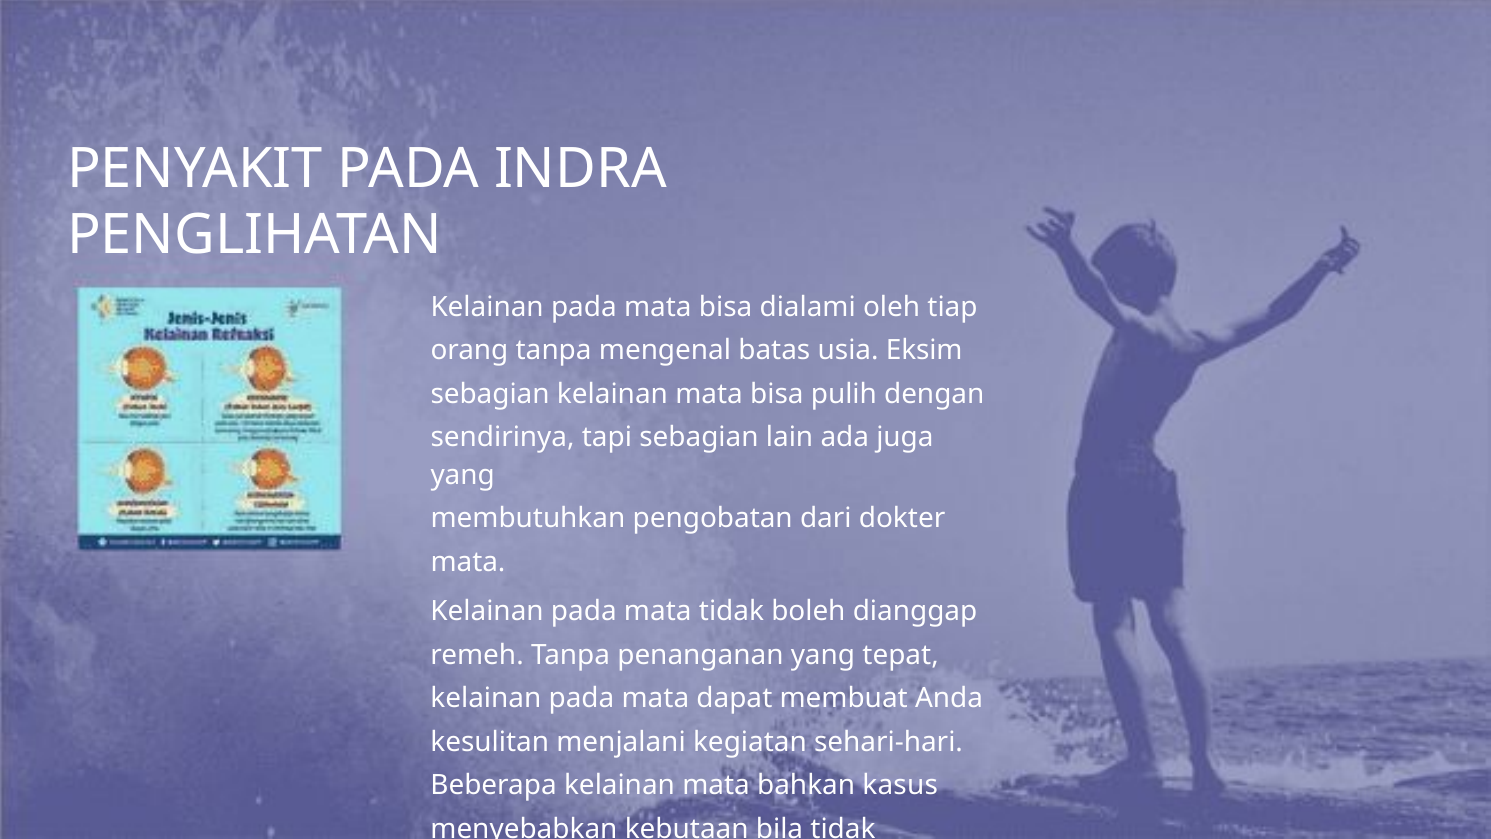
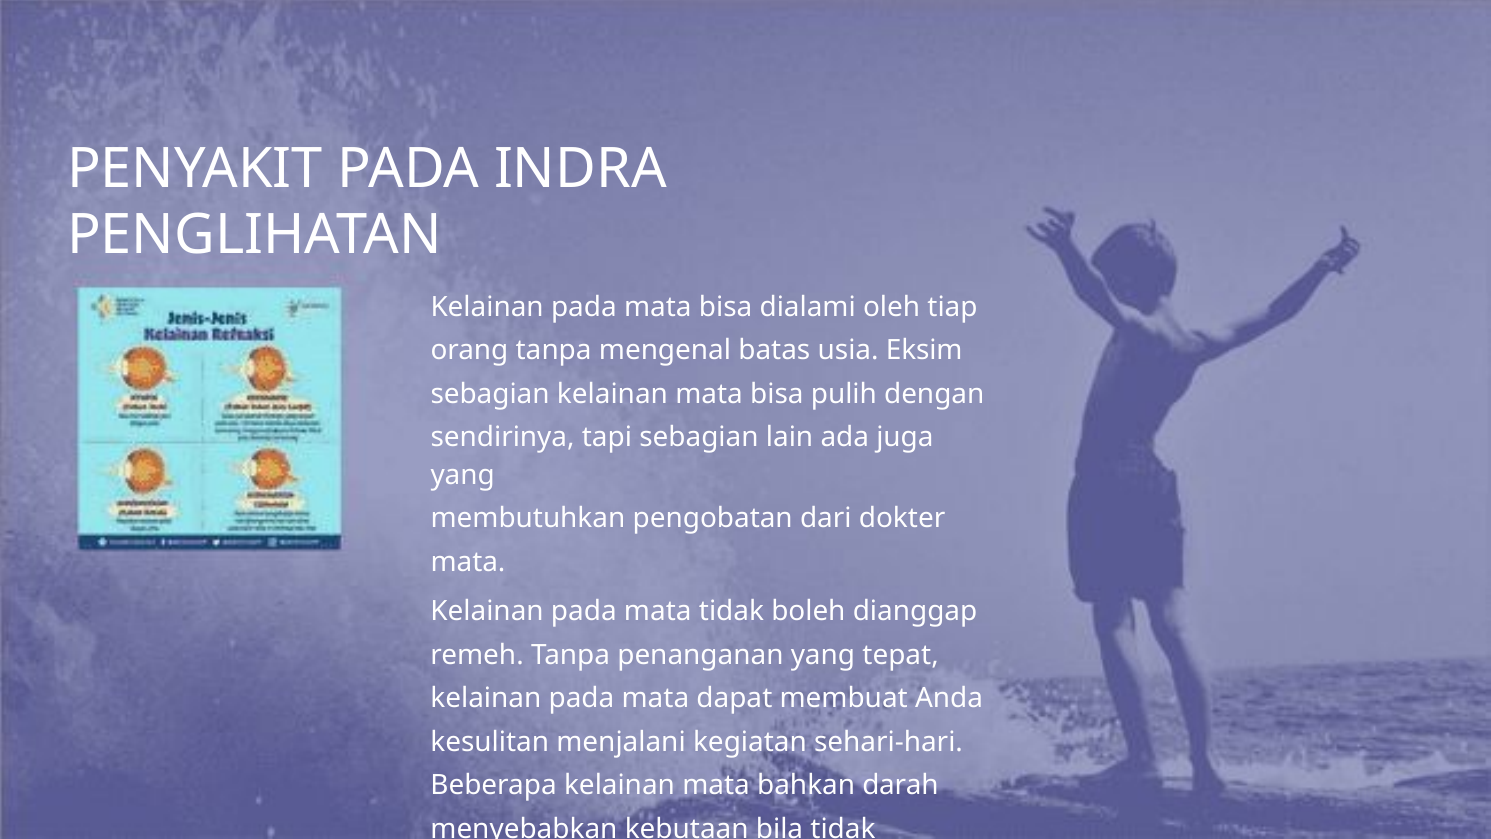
kasus: kasus -> darah
